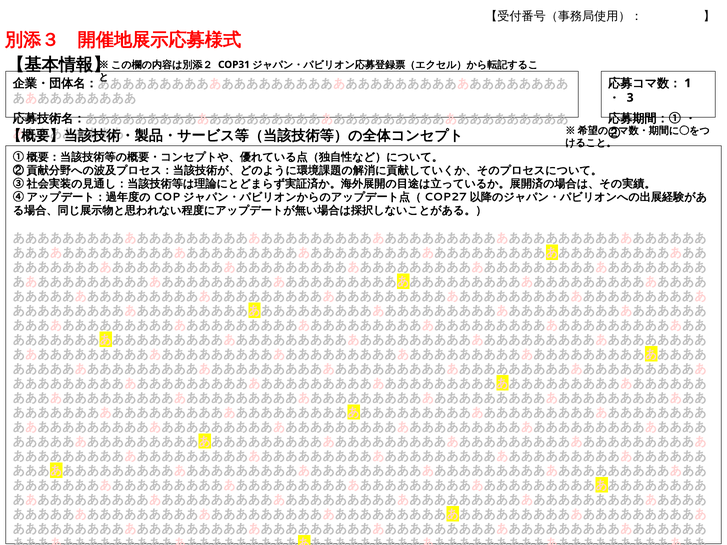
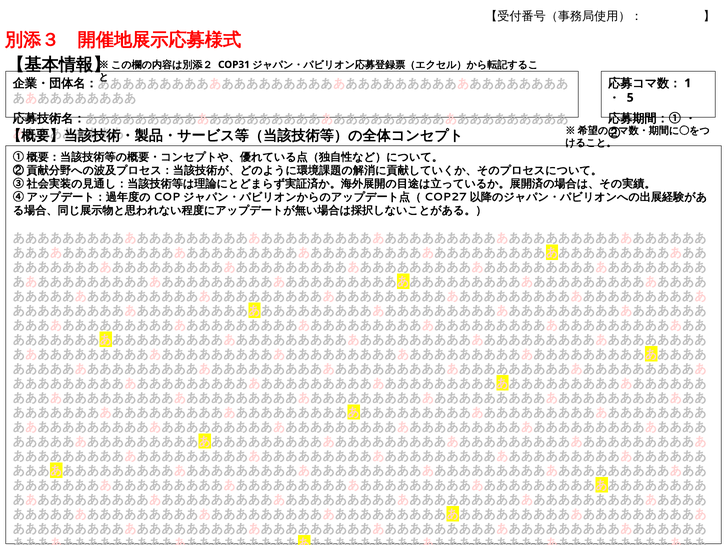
3: 3 -> 5
